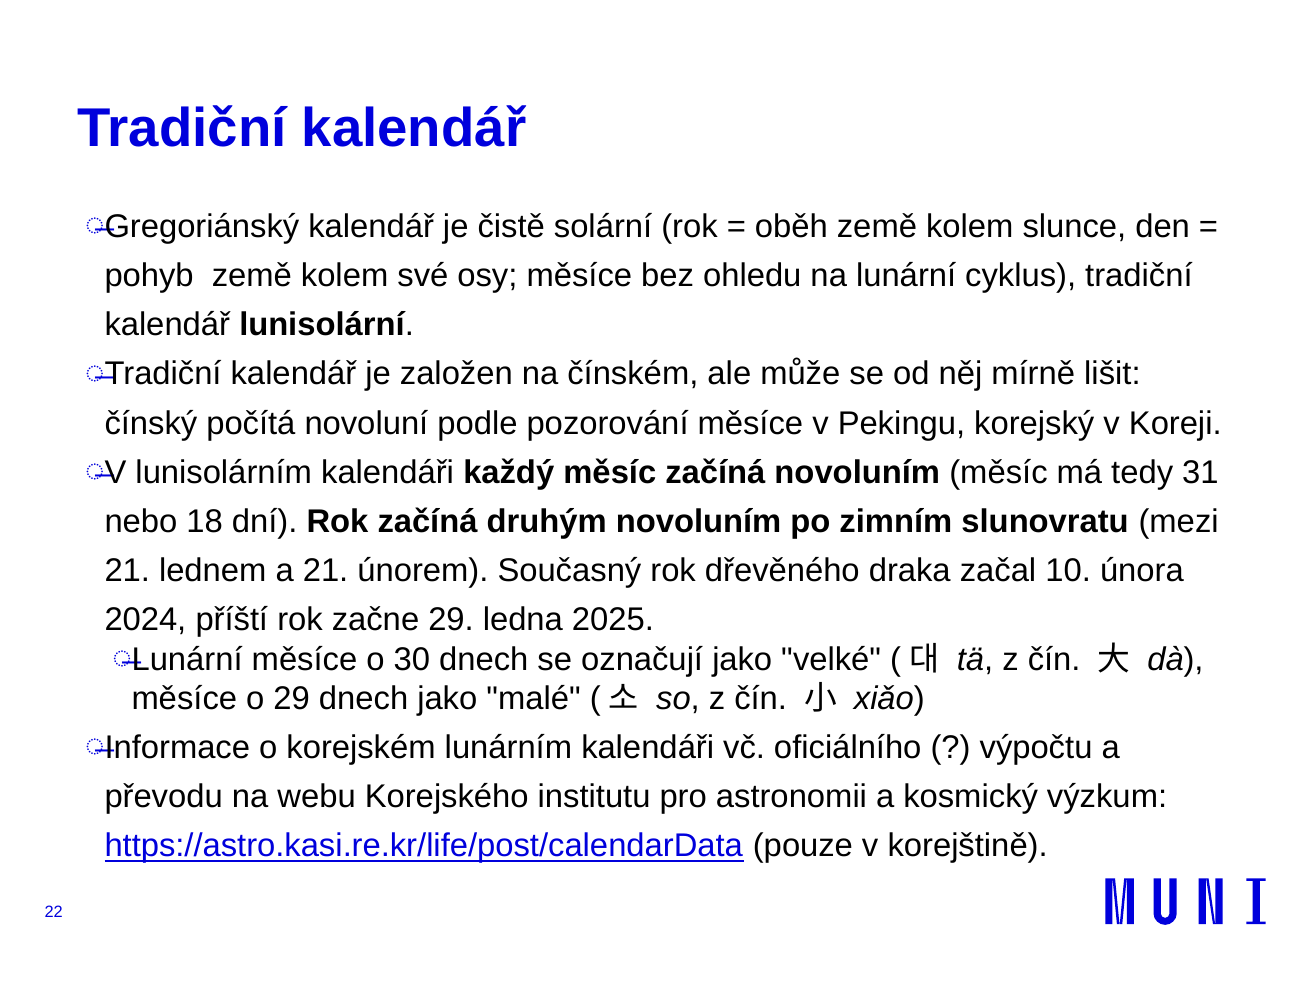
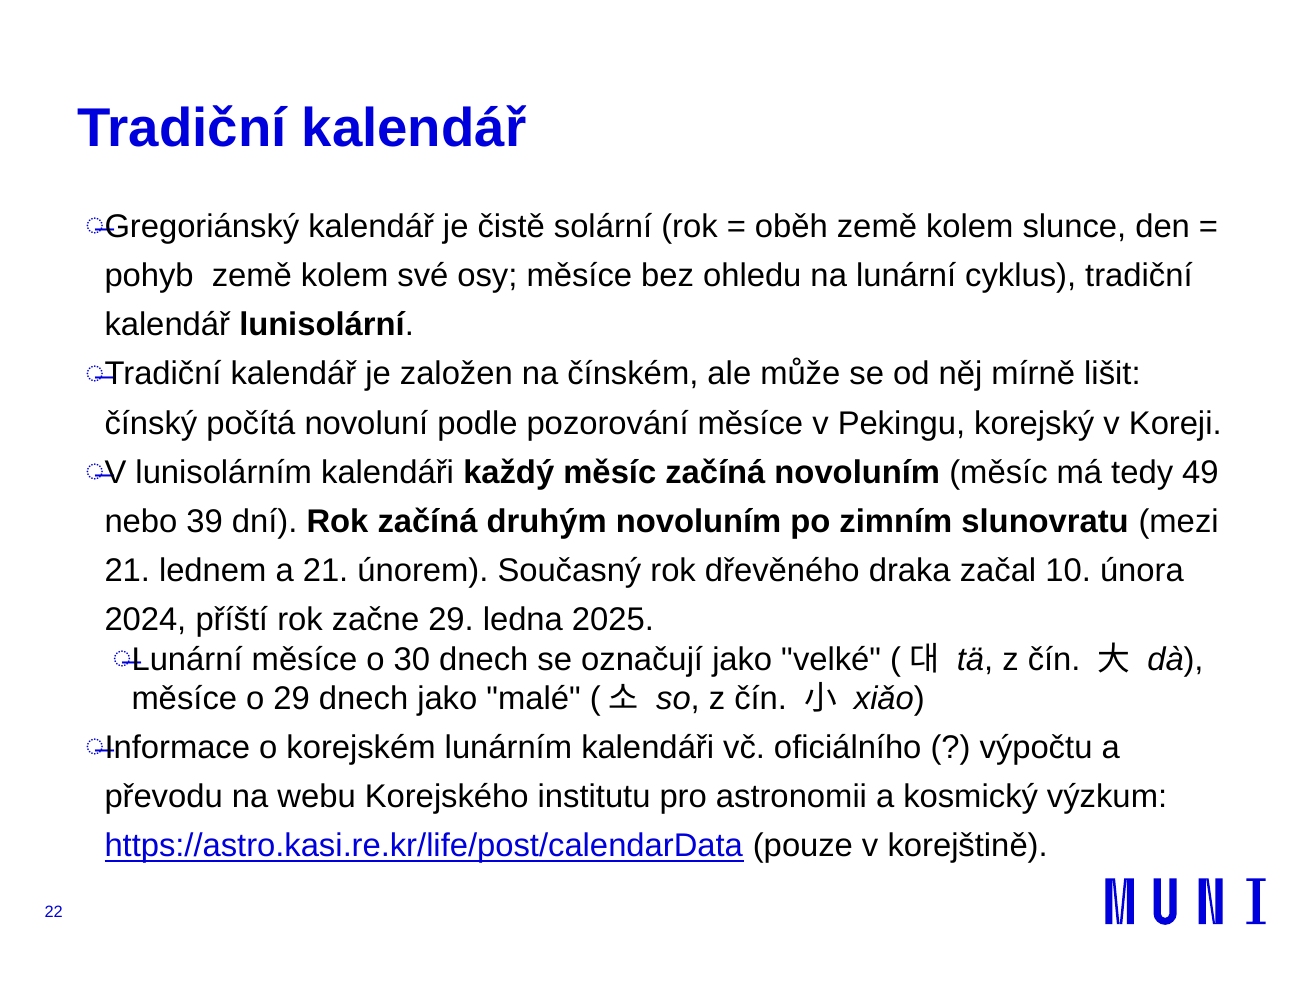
31: 31 -> 49
18: 18 -> 39
